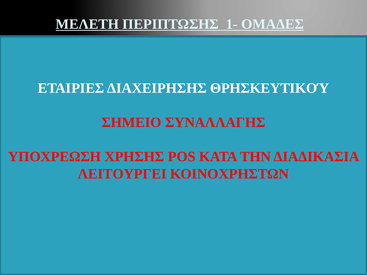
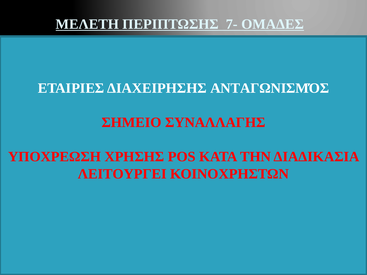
1-: 1- -> 7-
ΘΡΗΣΚΕΥΤΙΚΟΎ: ΘΡΗΣΚΕΥΤΙΚΟΎ -> ΑΝΤΑΓΩΝΙΣΜΌΣ
